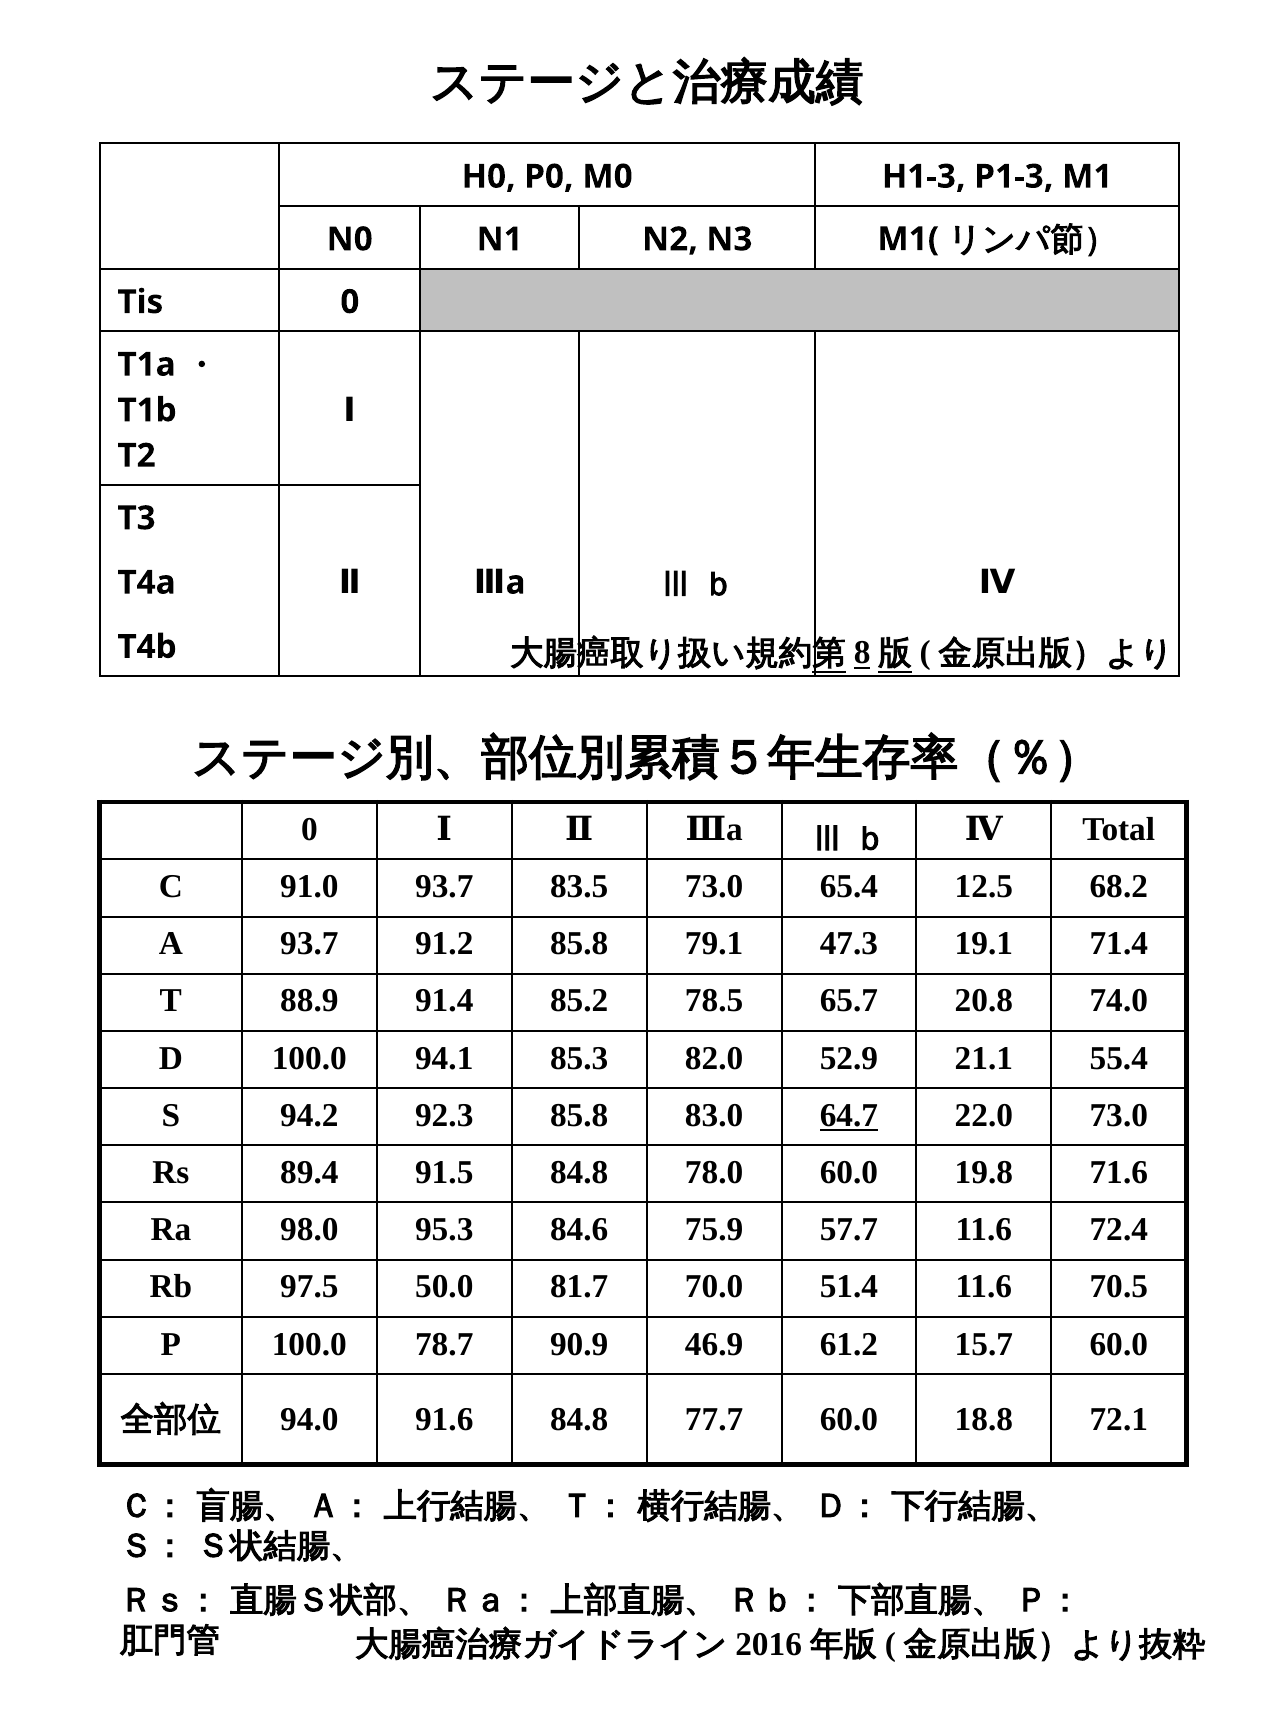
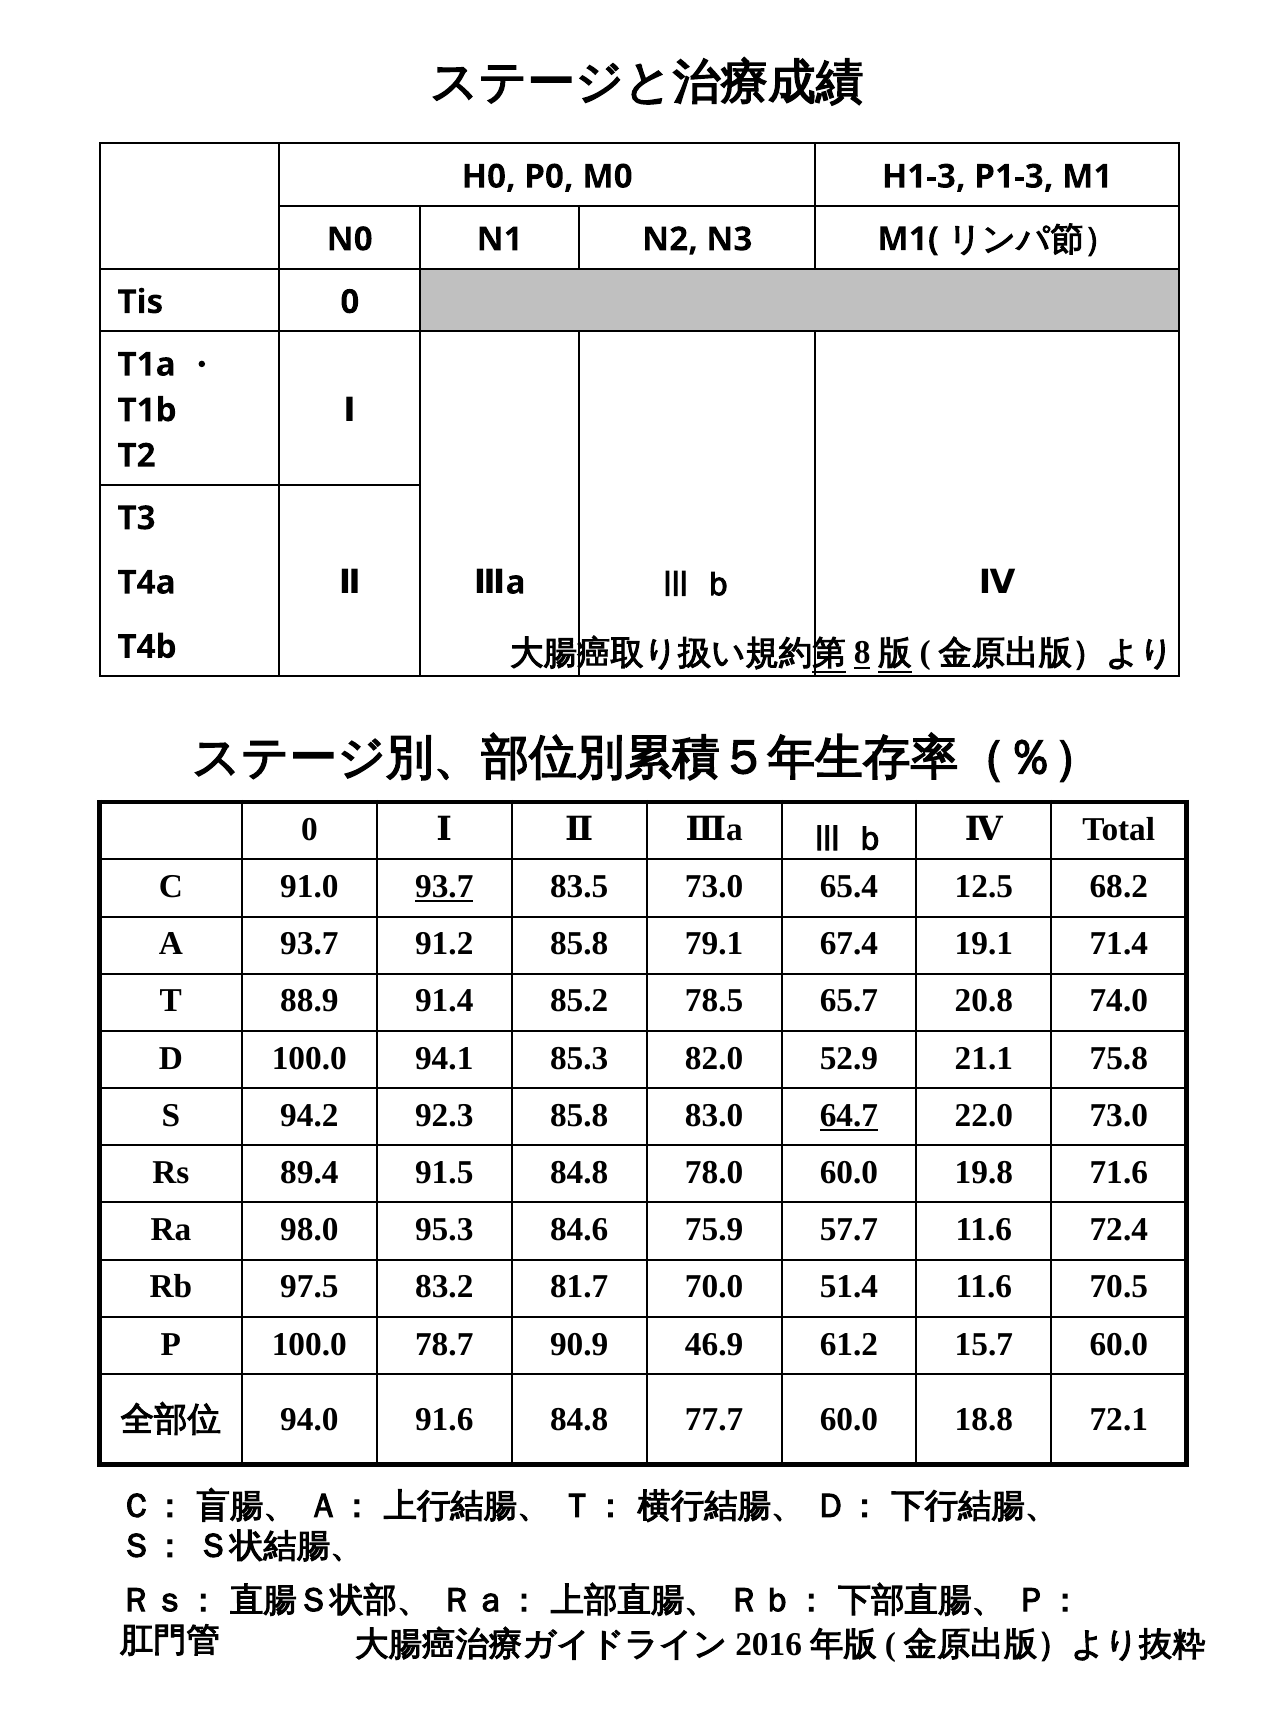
93.7 at (444, 887) underline: none -> present
47.3: 47.3 -> 67.4
55.4: 55.4 -> 75.8
50.0: 50.0 -> 83.2
